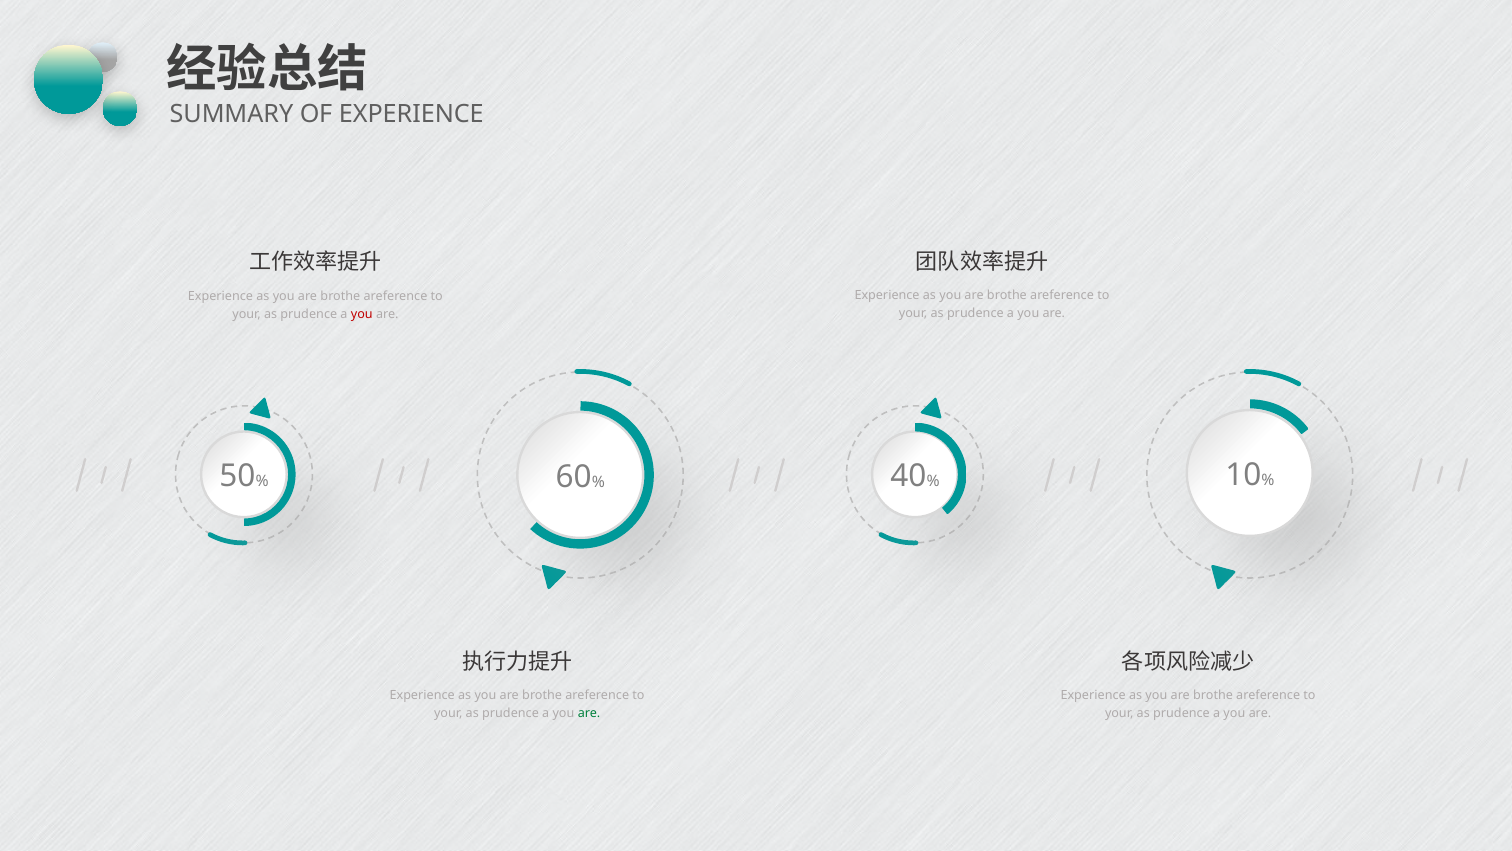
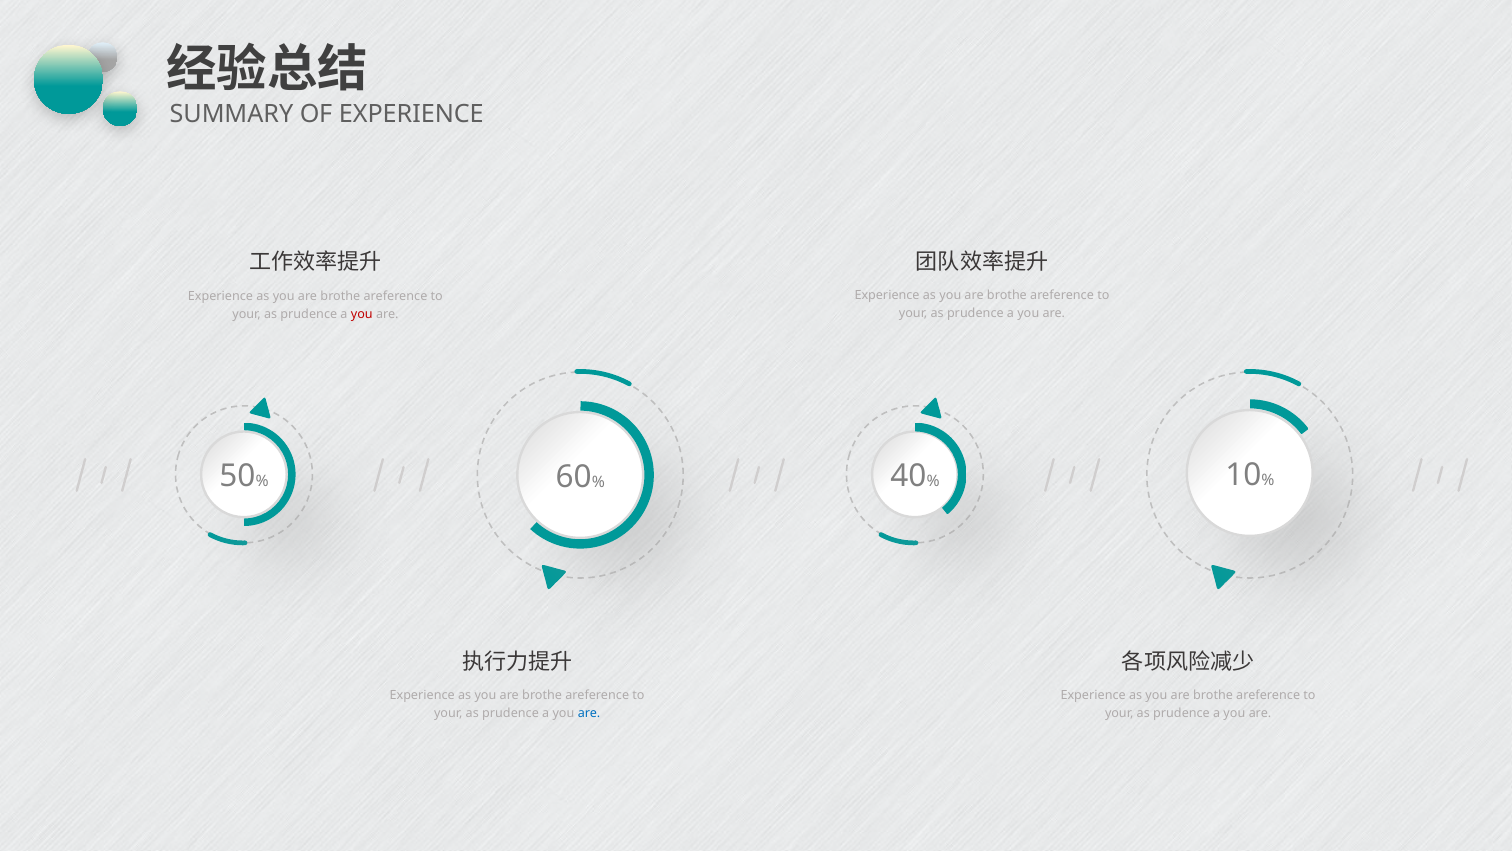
are at (589, 713) colour: green -> blue
